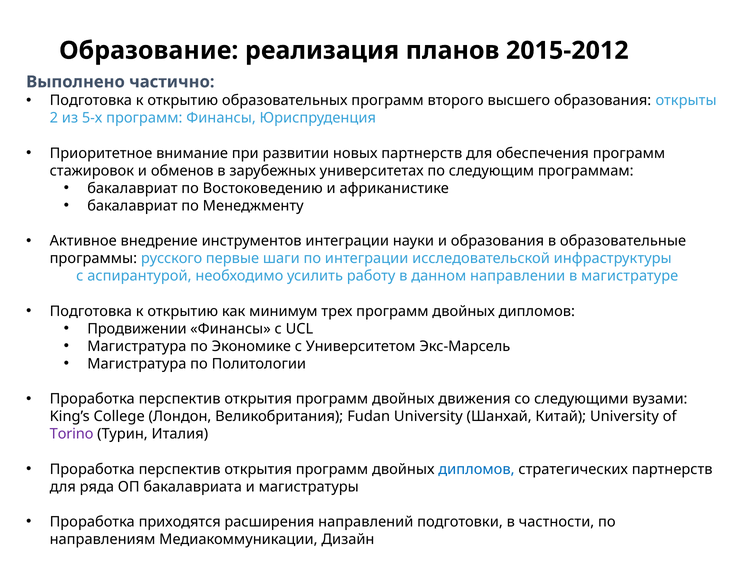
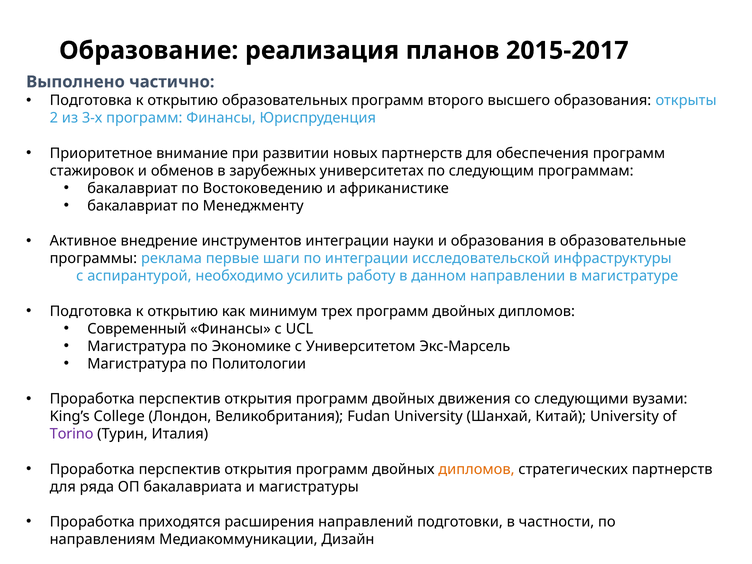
2015-2012: 2015-2012 -> 2015-2017
5-х: 5-х -> 3-х
русского: русского -> реклама
Продвижении: Продвижении -> Современный
дипломов at (476, 469) colour: blue -> orange
